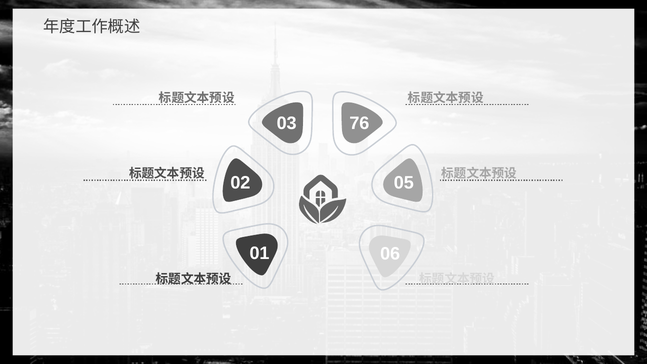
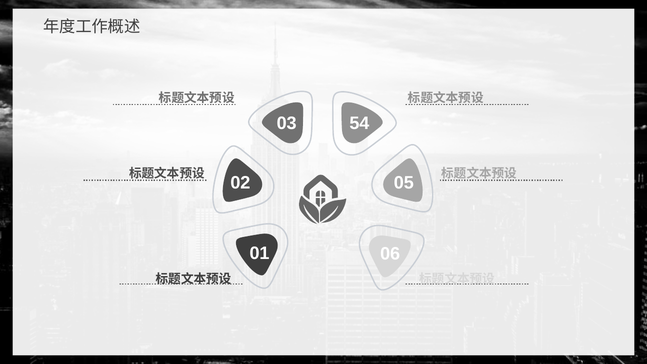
76: 76 -> 54
